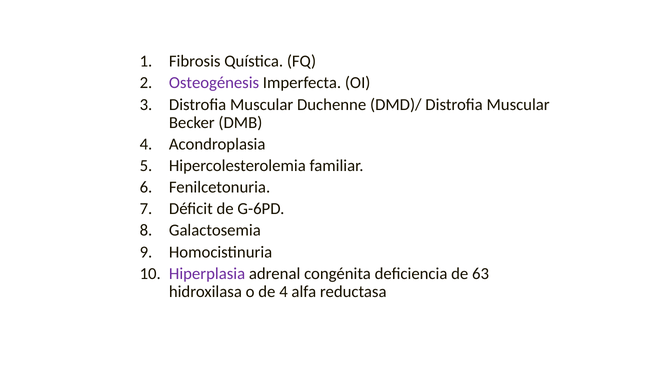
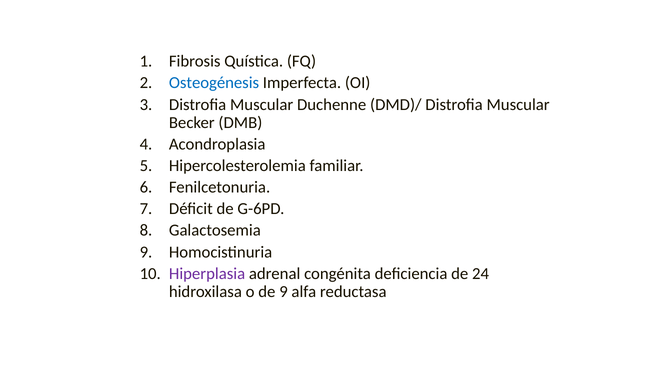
Osteogénesis colour: purple -> blue
63: 63 -> 24
de 4: 4 -> 9
